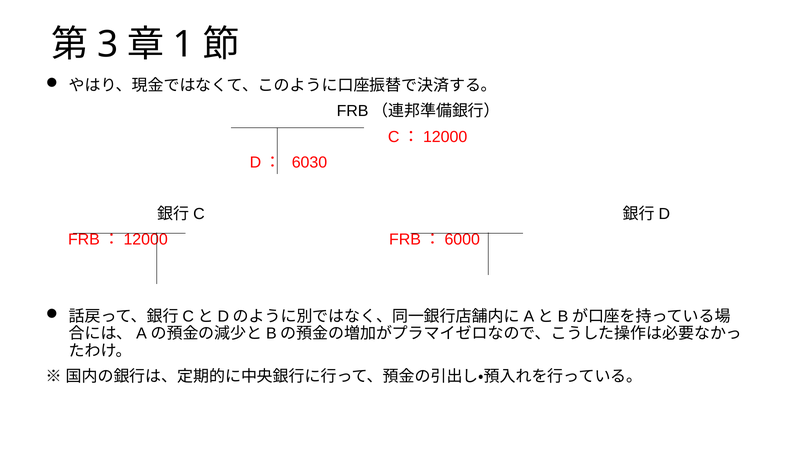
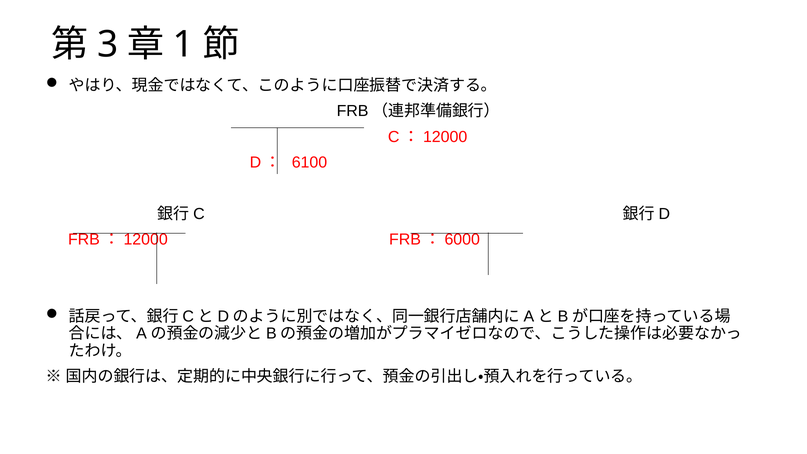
6030: 6030 -> 6100
